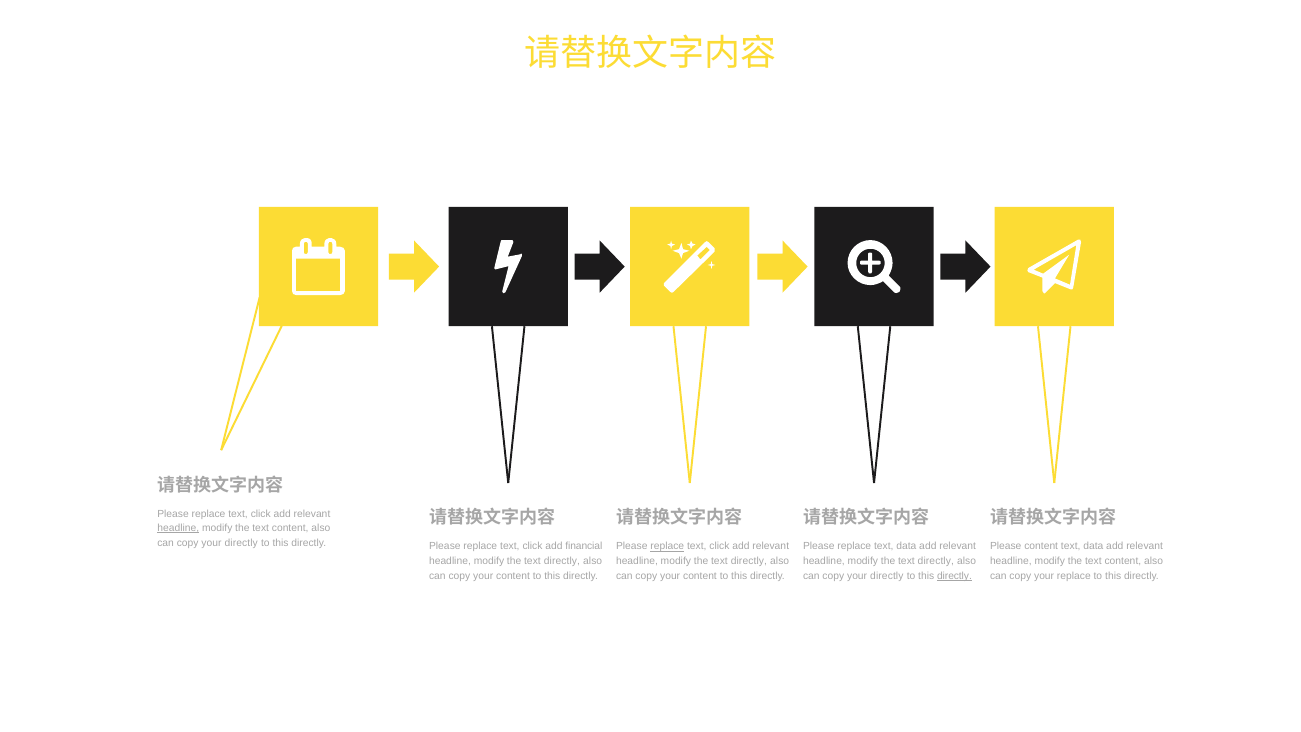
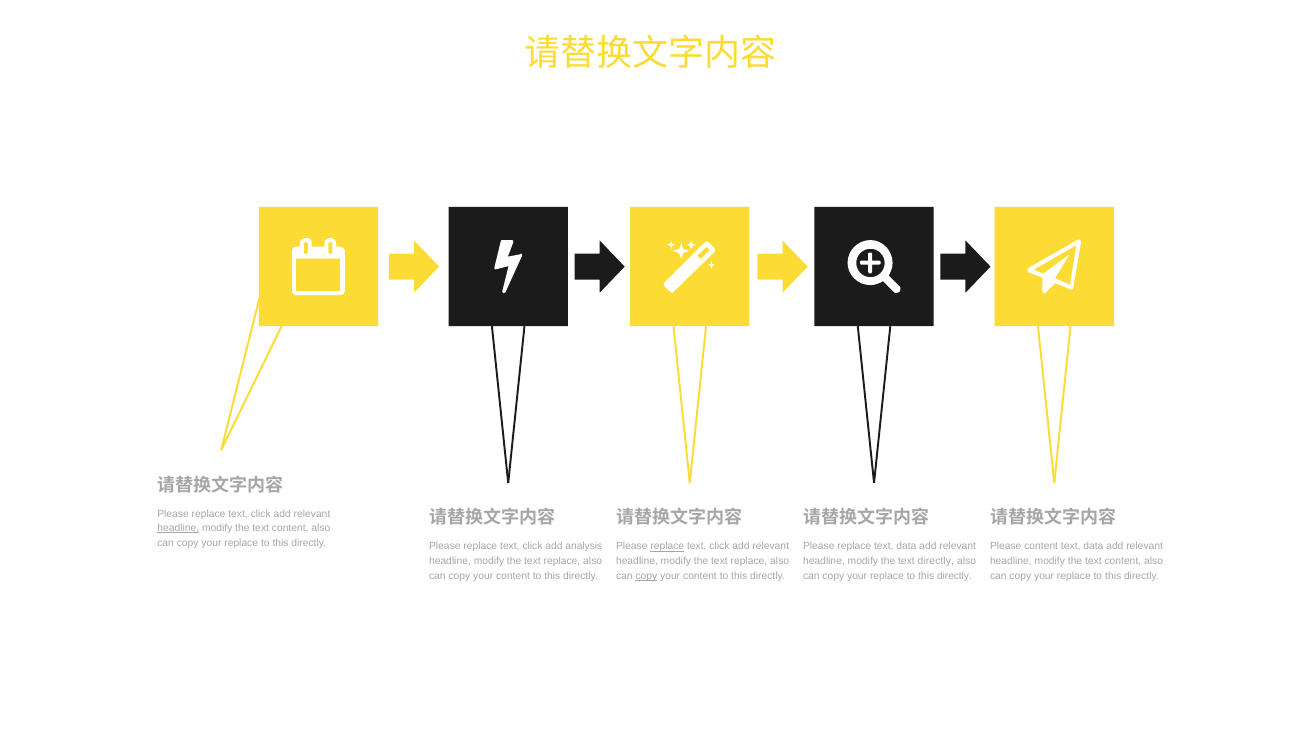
directly at (241, 543): directly -> replace
financial: financial -> analysis
directly at (562, 561): directly -> replace
directly at (749, 561): directly -> replace
copy at (646, 576) underline: none -> present
directly at (887, 576): directly -> replace
directly at (954, 576) underline: present -> none
